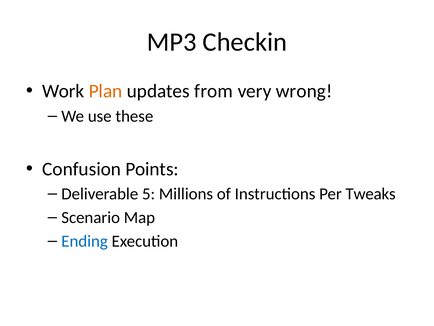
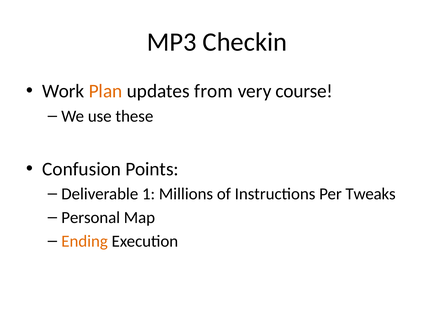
wrong: wrong -> course
5: 5 -> 1
Scenario: Scenario -> Personal
Ending colour: blue -> orange
